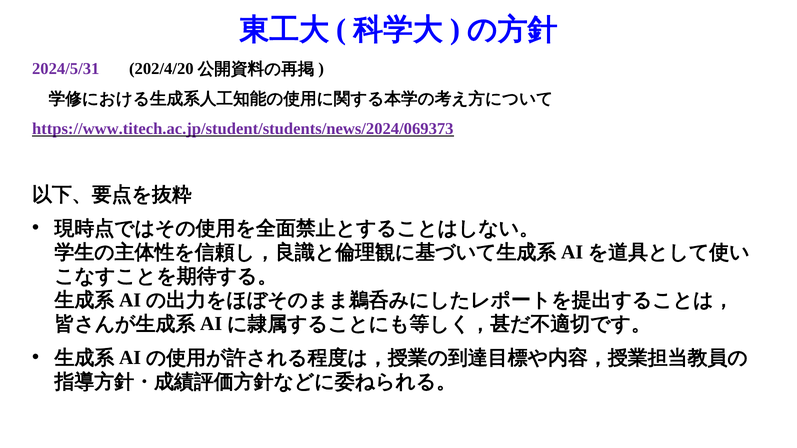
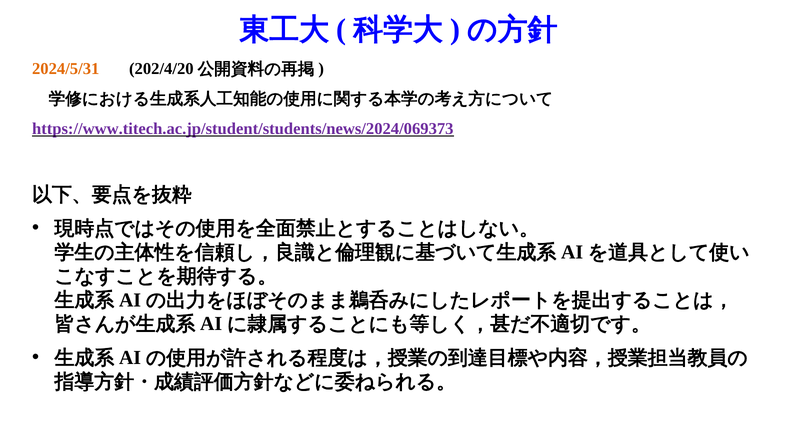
2024/5/31 colour: purple -> orange
